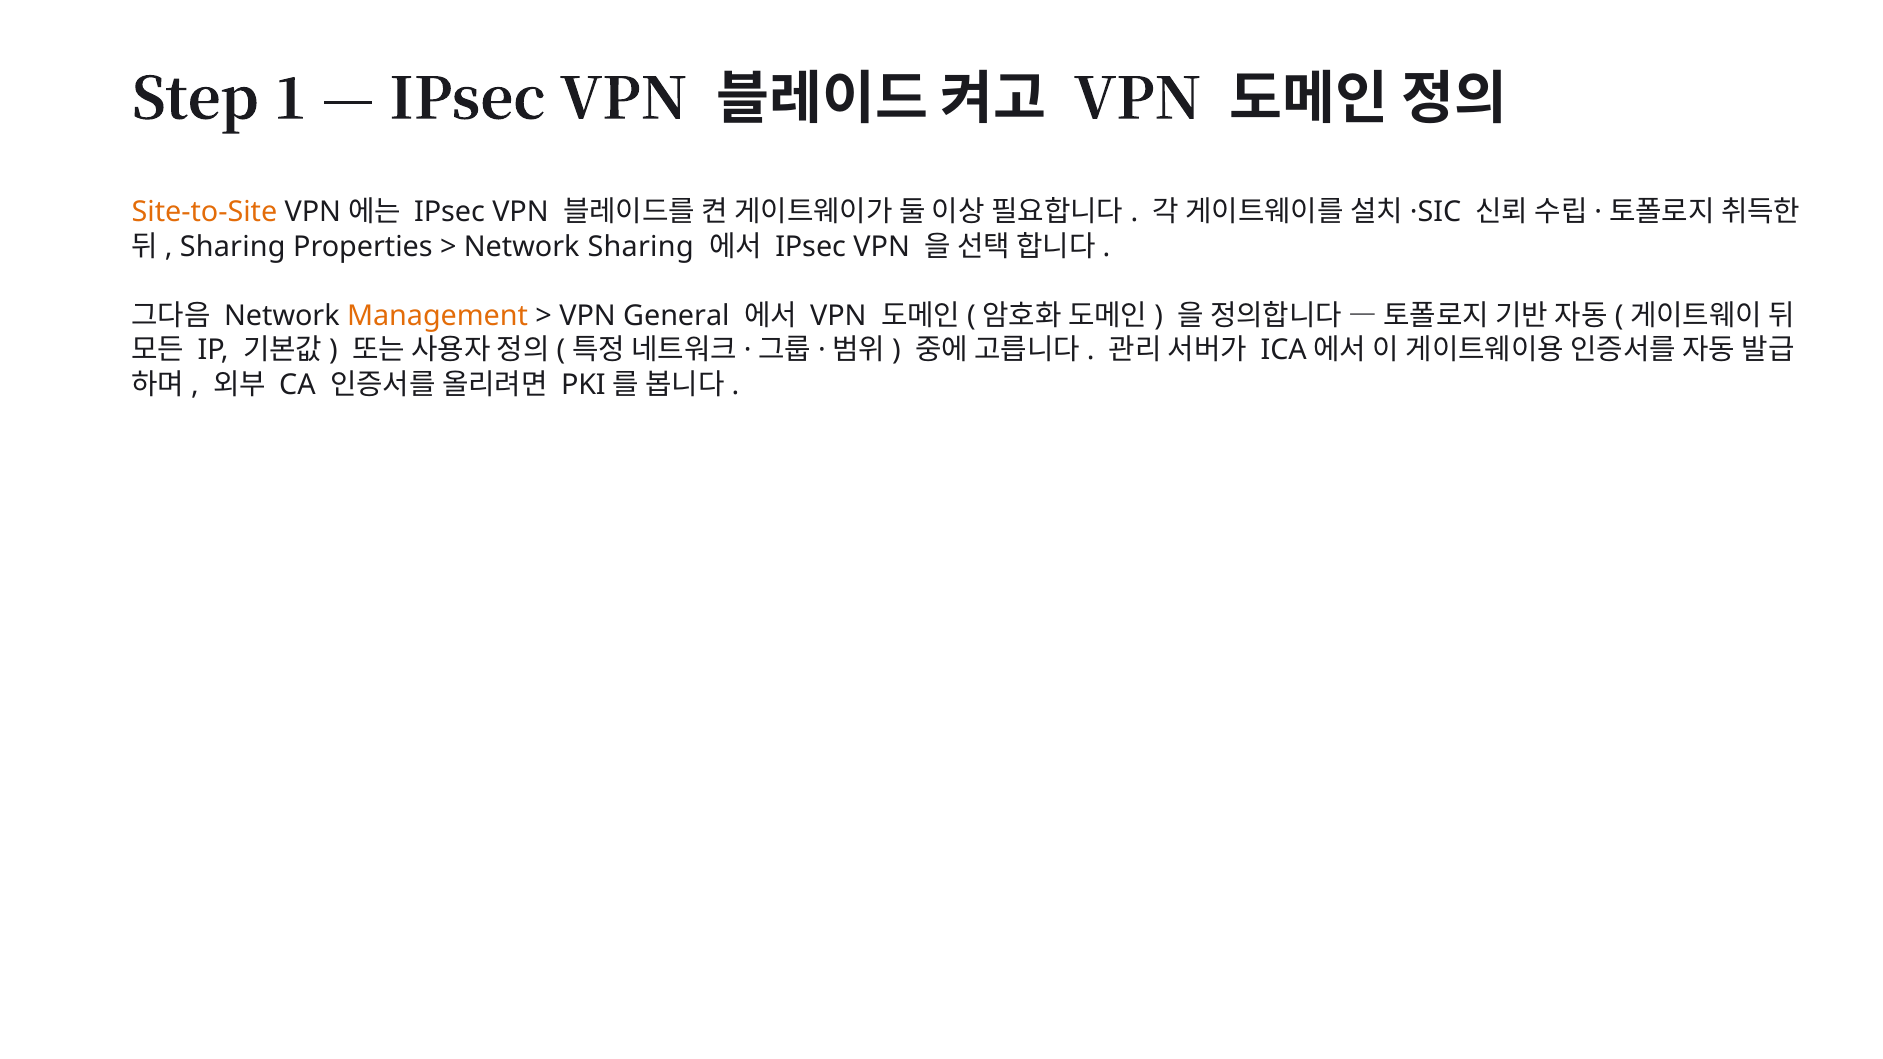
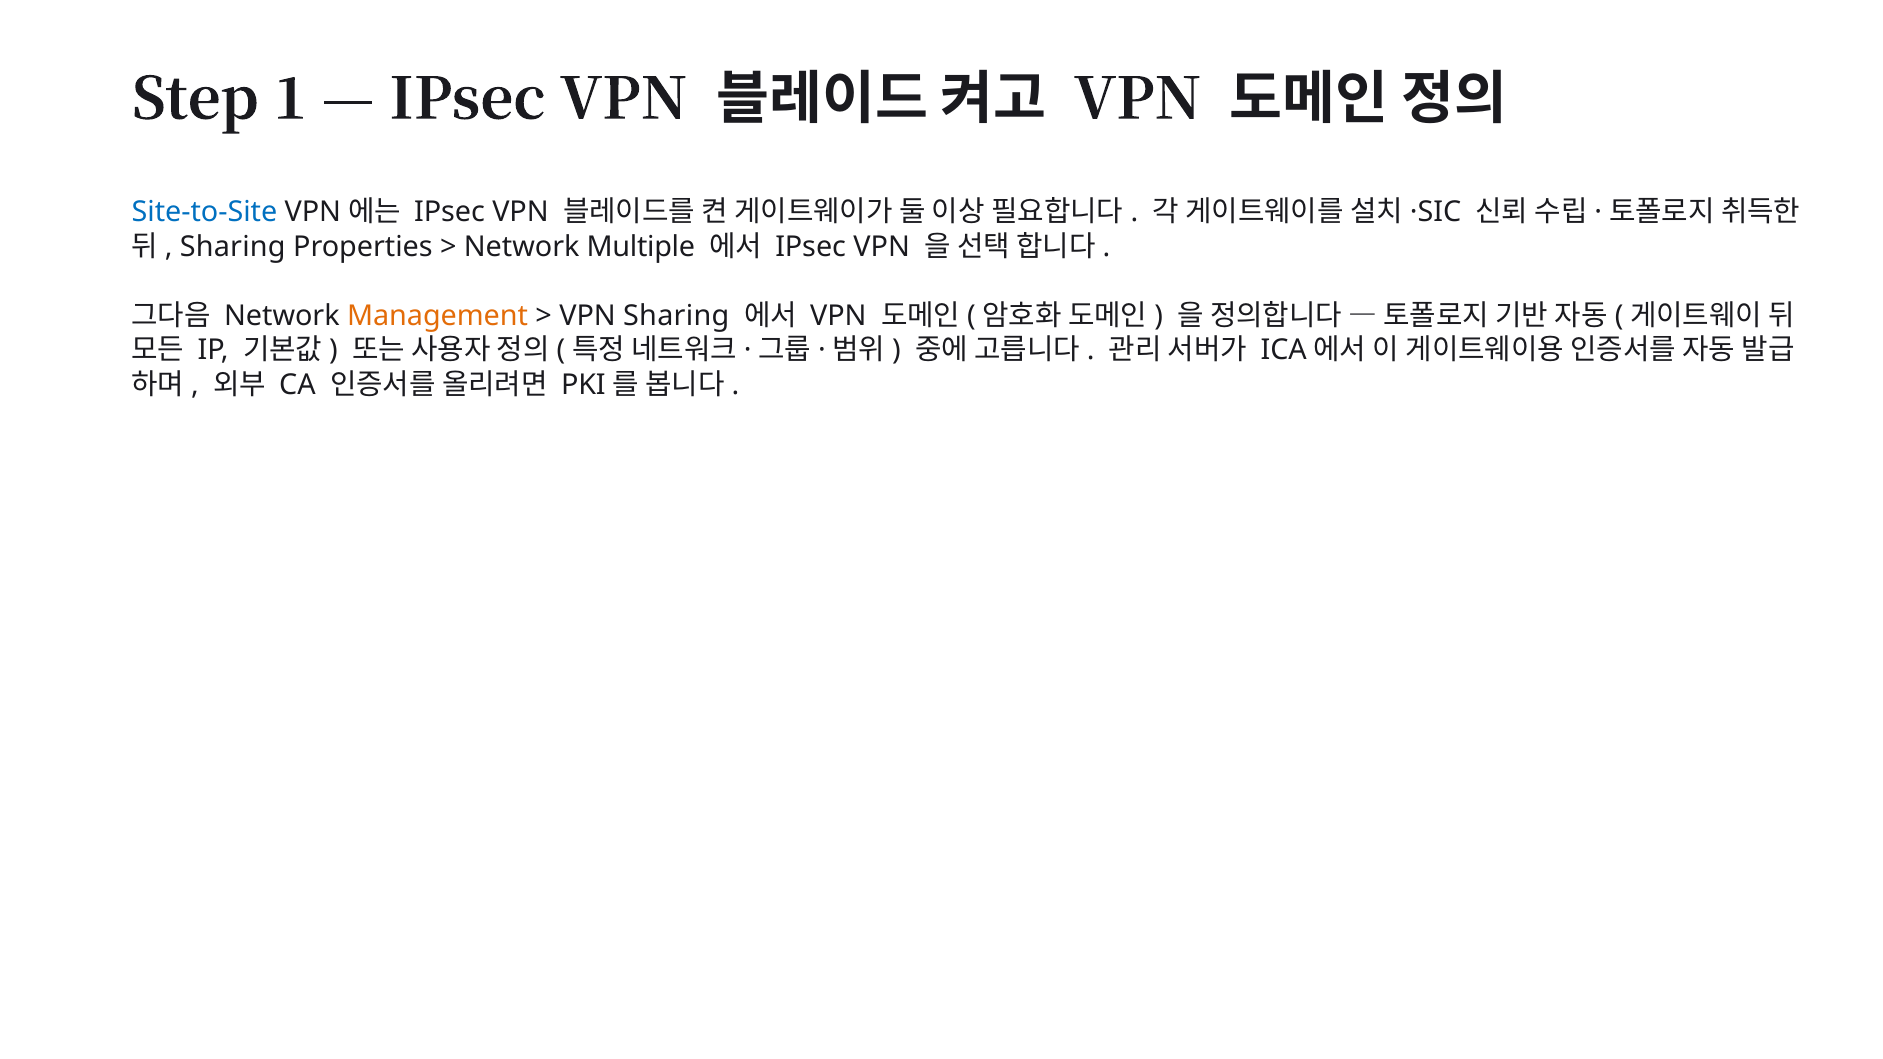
Site-to-Site colour: orange -> blue
Network Sharing: Sharing -> Multiple
VPN General: General -> Sharing
